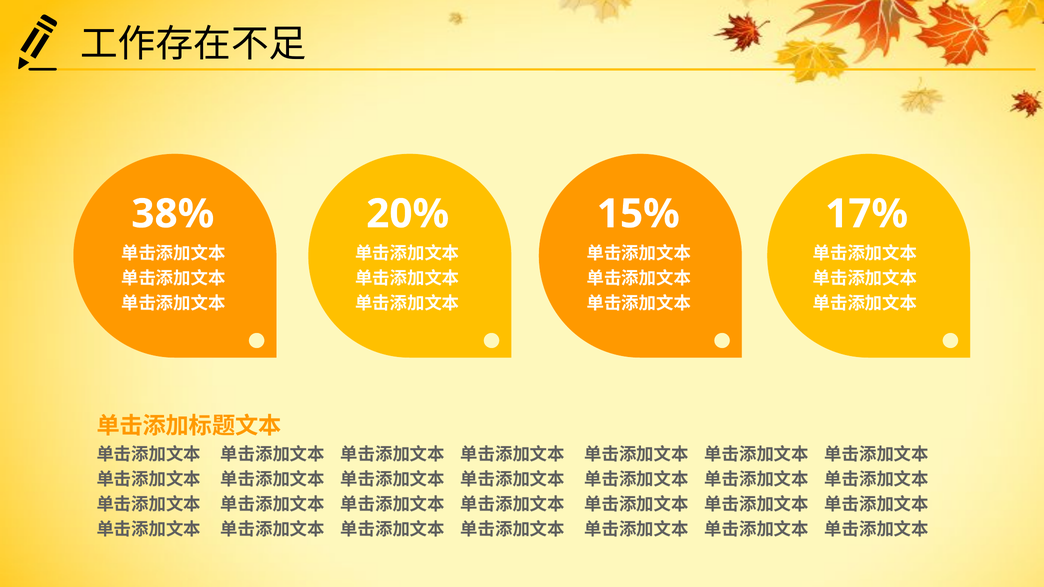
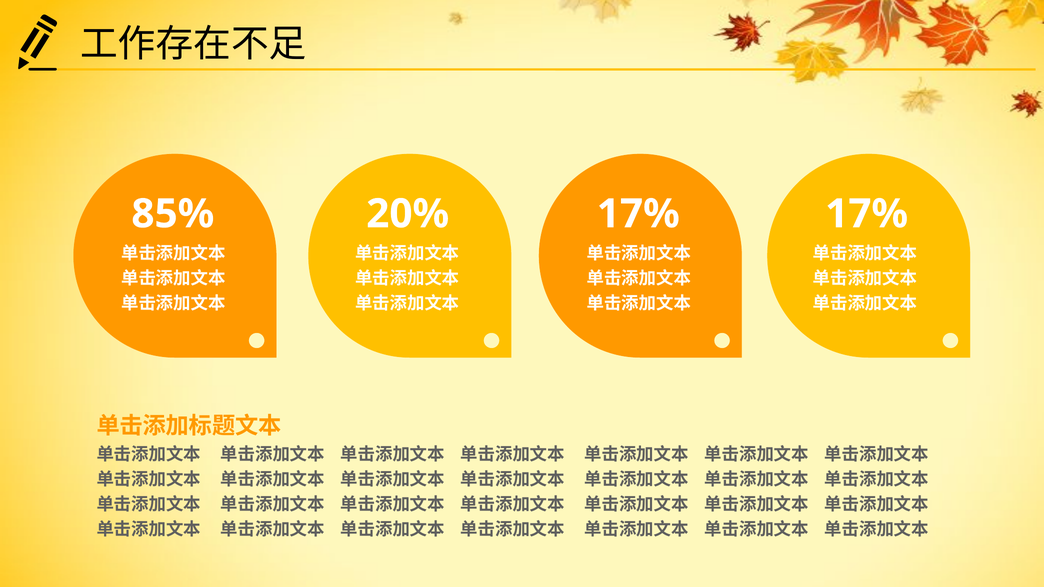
38%: 38% -> 85%
20% 15%: 15% -> 17%
